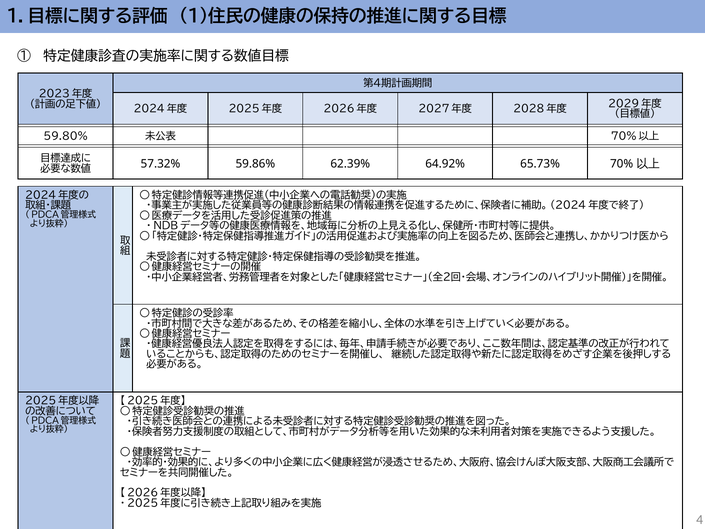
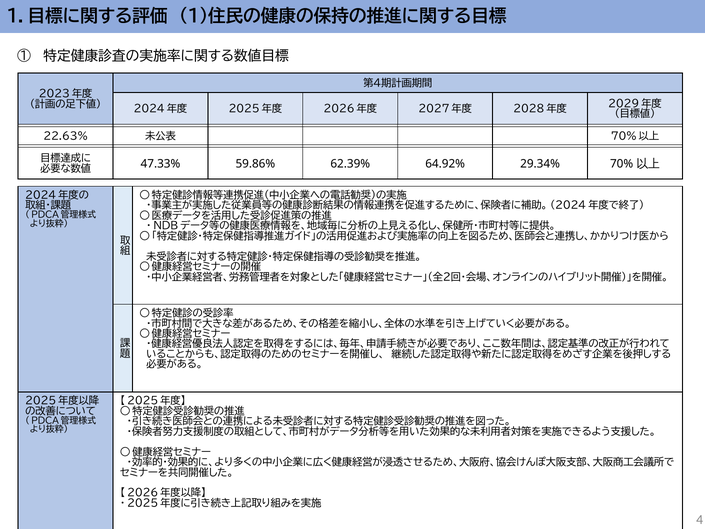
59.80%: 59.80% -> 22.63%
57.32%: 57.32% -> 47.33%
65.73%: 65.73% -> 29.34%
